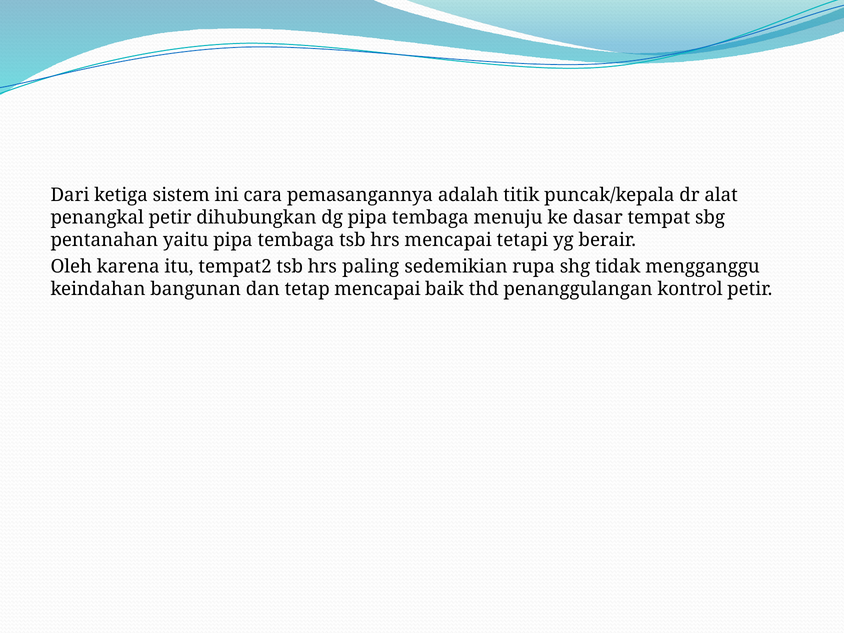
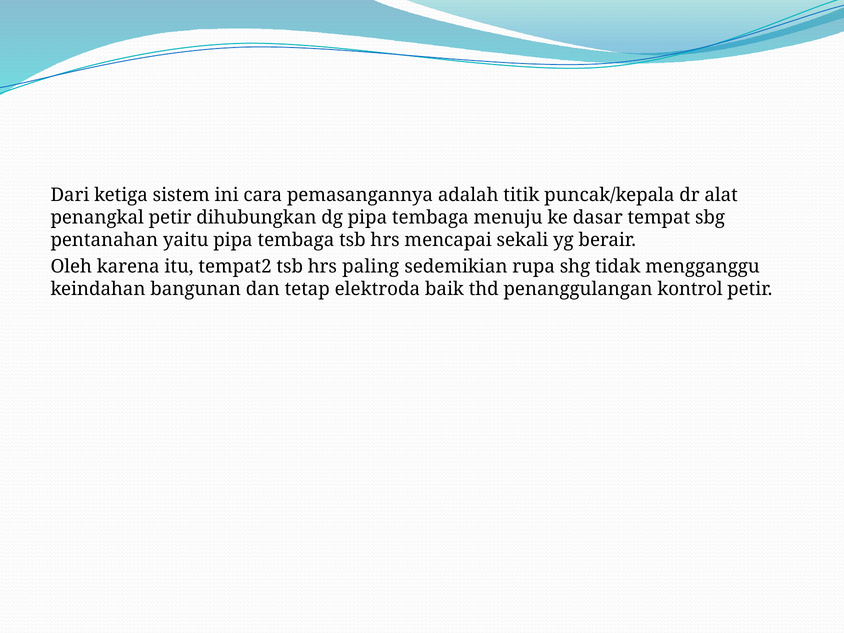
tetapi: tetapi -> sekali
tetap mencapai: mencapai -> elektroda
